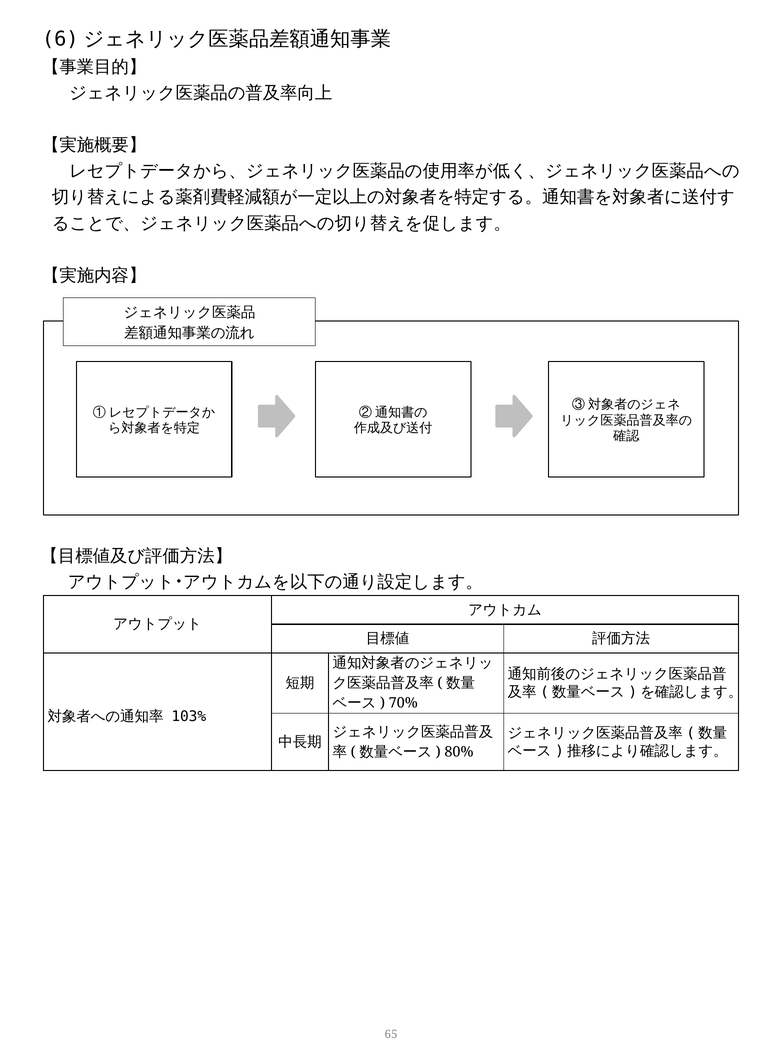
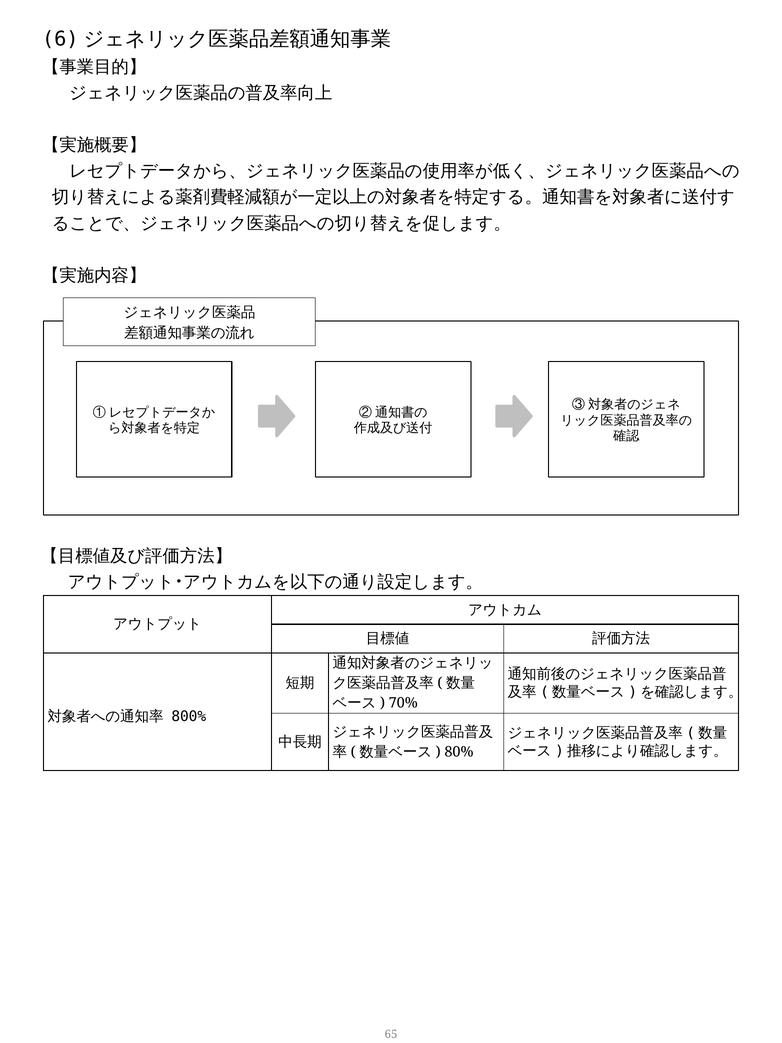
103%: 103% -> 800%
